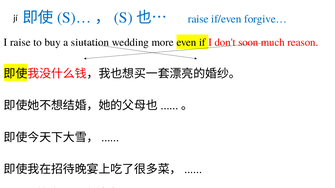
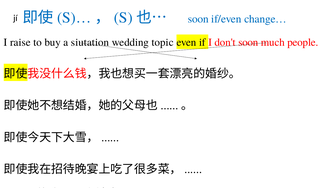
raise at (198, 19): raise -> soon
forgive…: forgive… -> change…
more: more -> topic
reason: reason -> people
